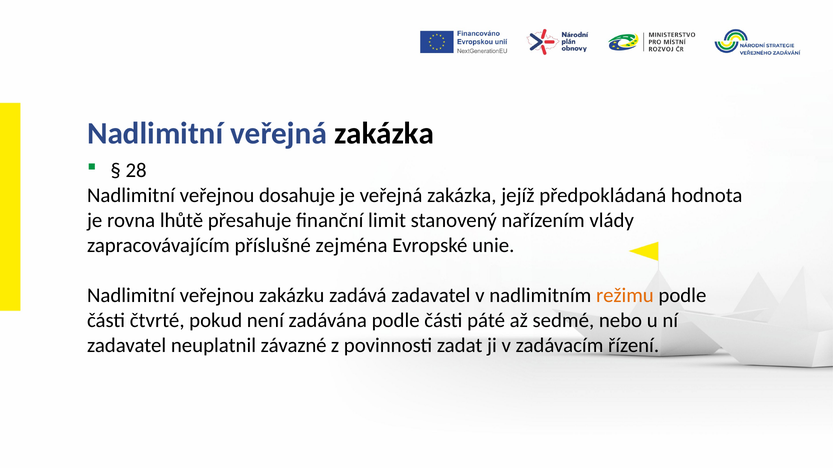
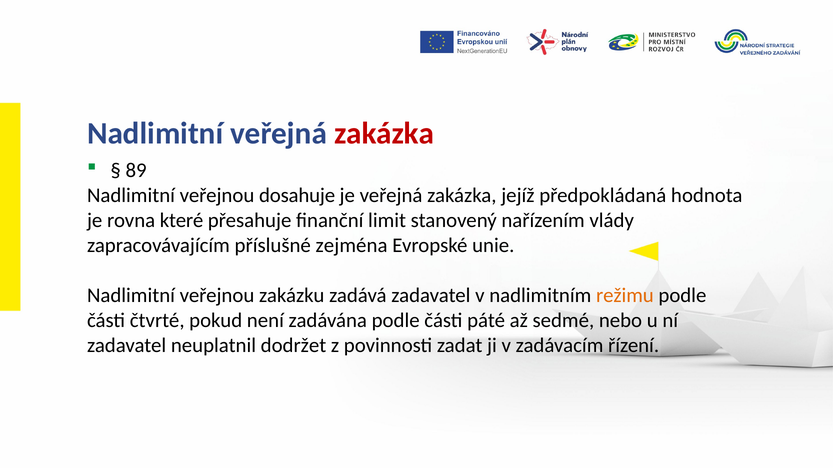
zakázka at (384, 134) colour: black -> red
28: 28 -> 89
lhůtě: lhůtě -> které
závazné: závazné -> dodržet
